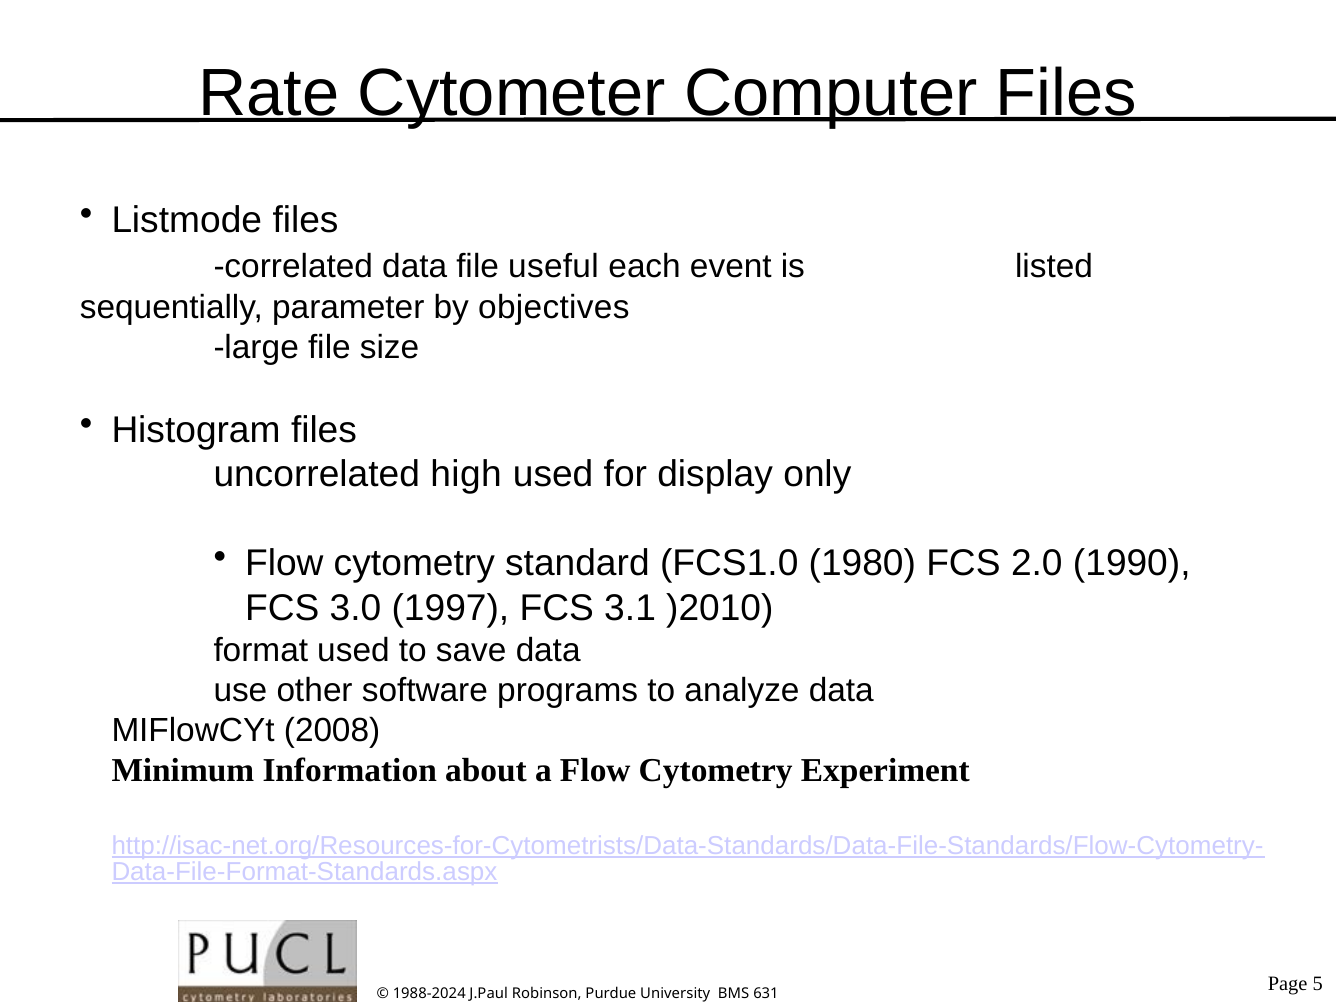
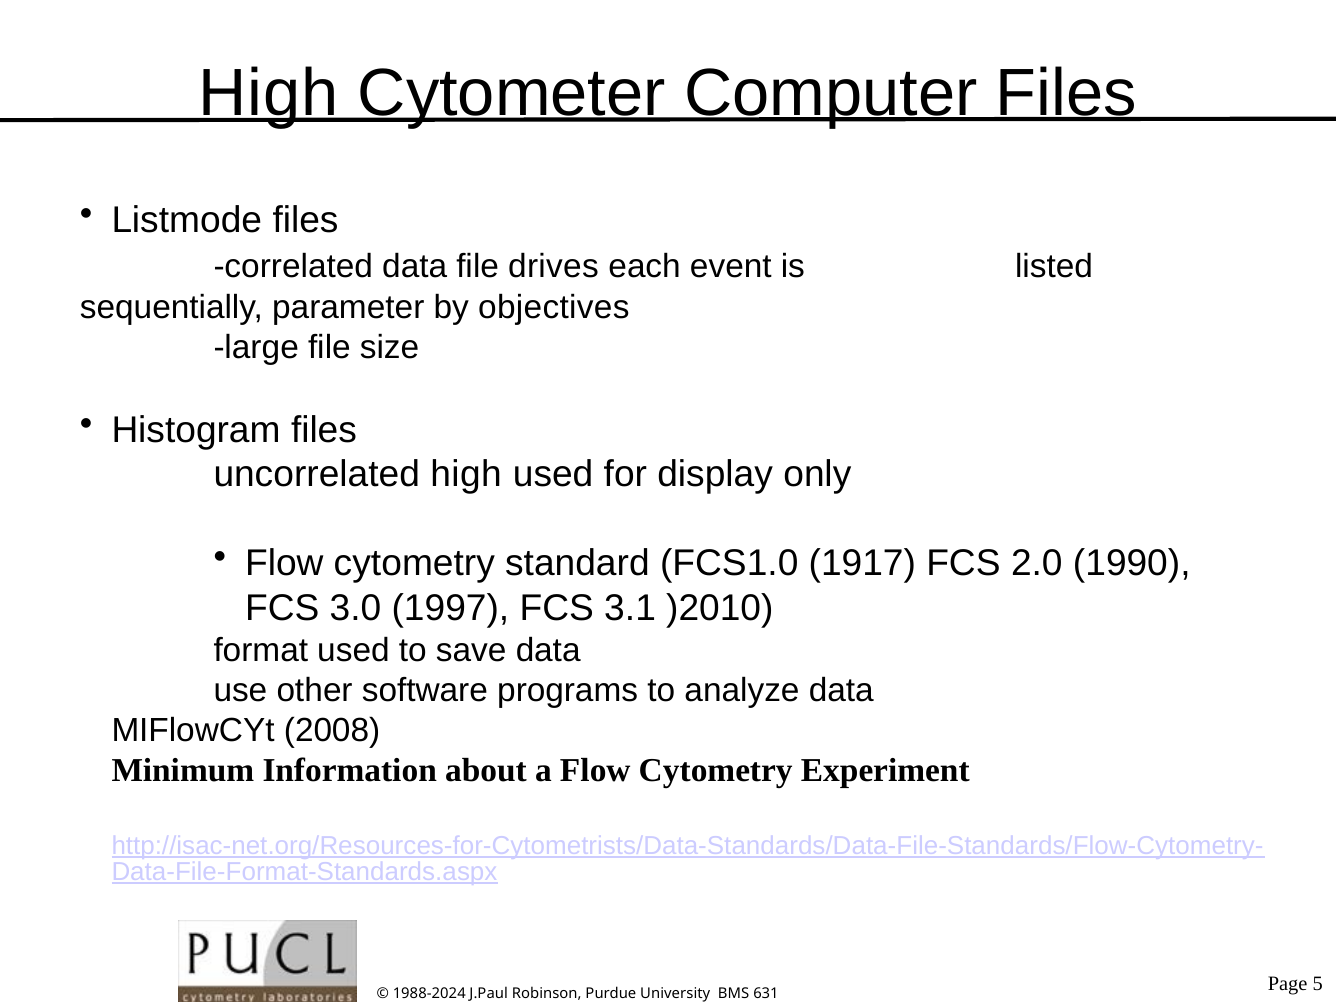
Rate at (269, 94): Rate -> High
useful: useful -> drives
1980: 1980 -> 1917
